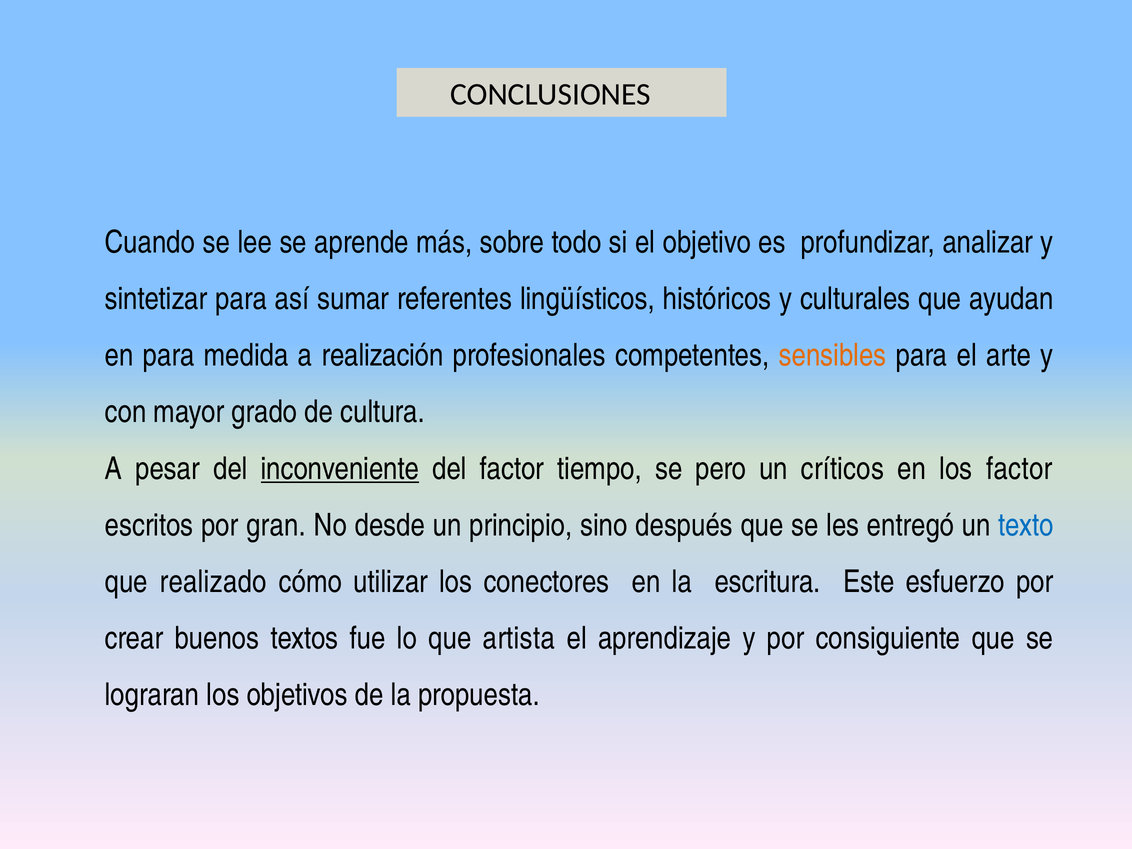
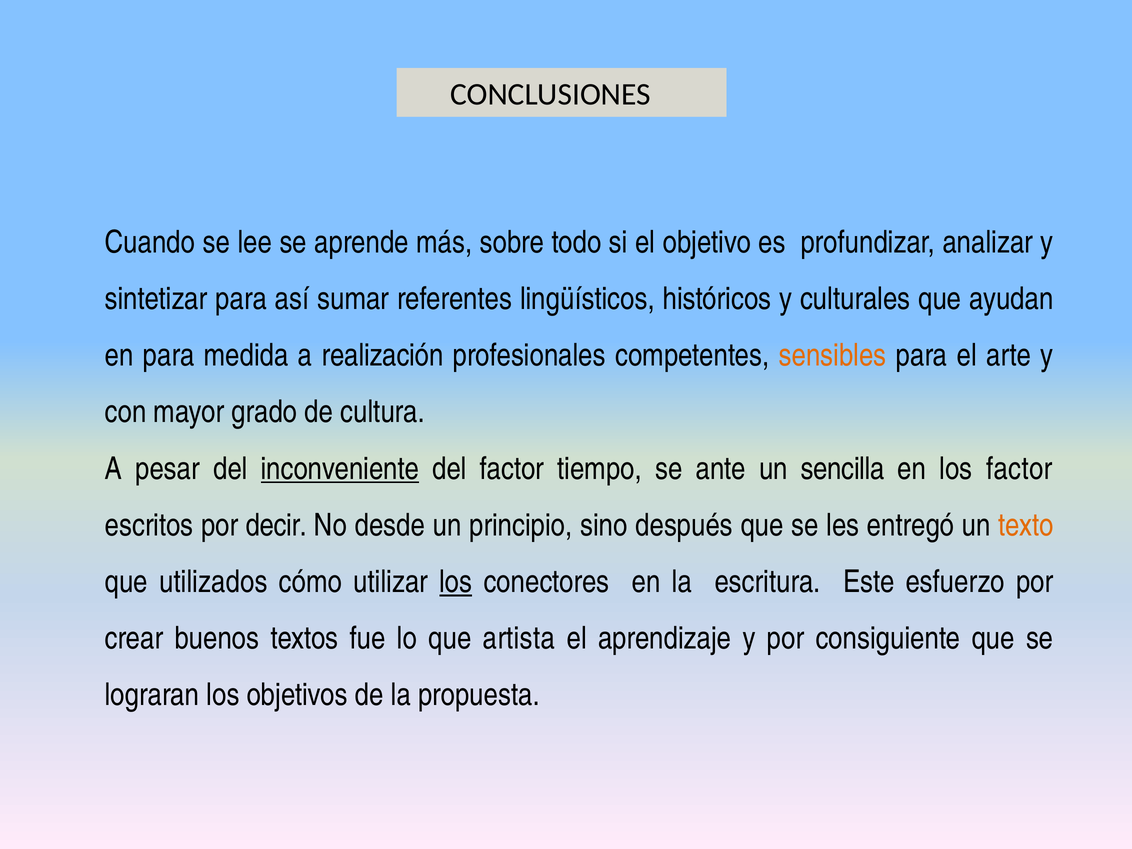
pero: pero -> ante
críticos: críticos -> sencilla
gran: gran -> decir
texto colour: blue -> orange
realizado: realizado -> utilizados
los at (456, 582) underline: none -> present
